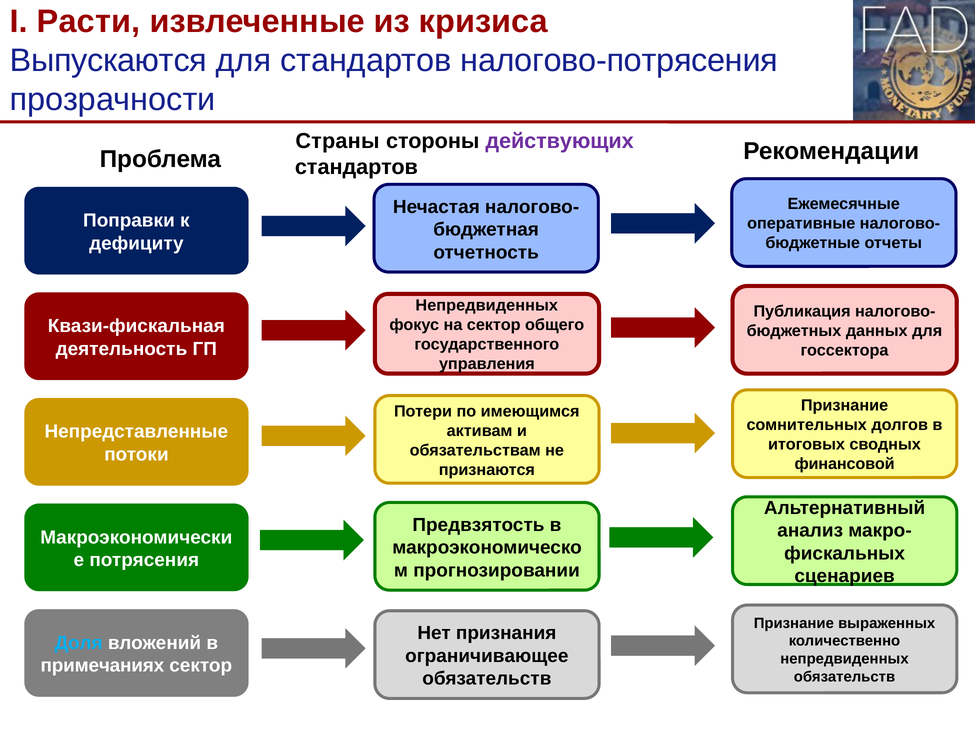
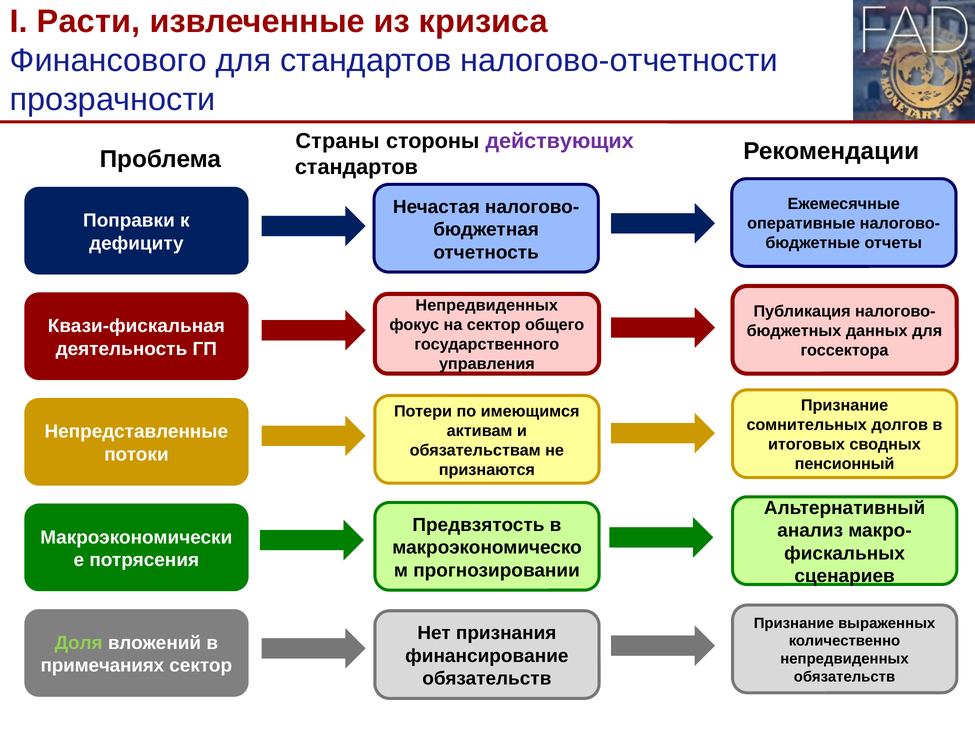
Выпускаются: Выпускаются -> Финансового
налогово-потрясения: налогово-потрясения -> налогово-отчетности
финансовой: финансовой -> пенсионный
Доля colour: light blue -> light green
ограничивающее: ограничивающее -> финансирование
